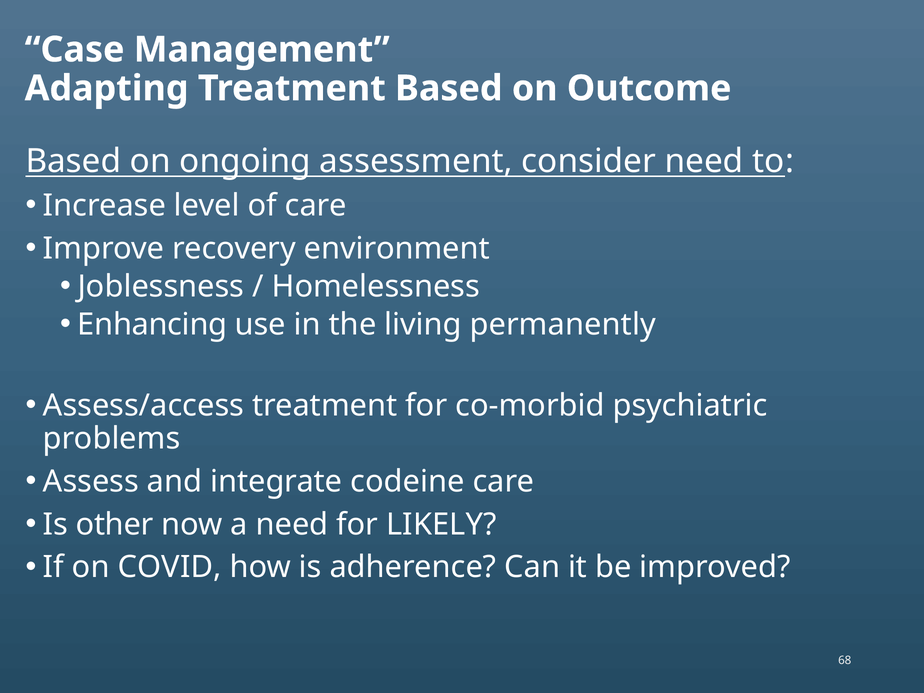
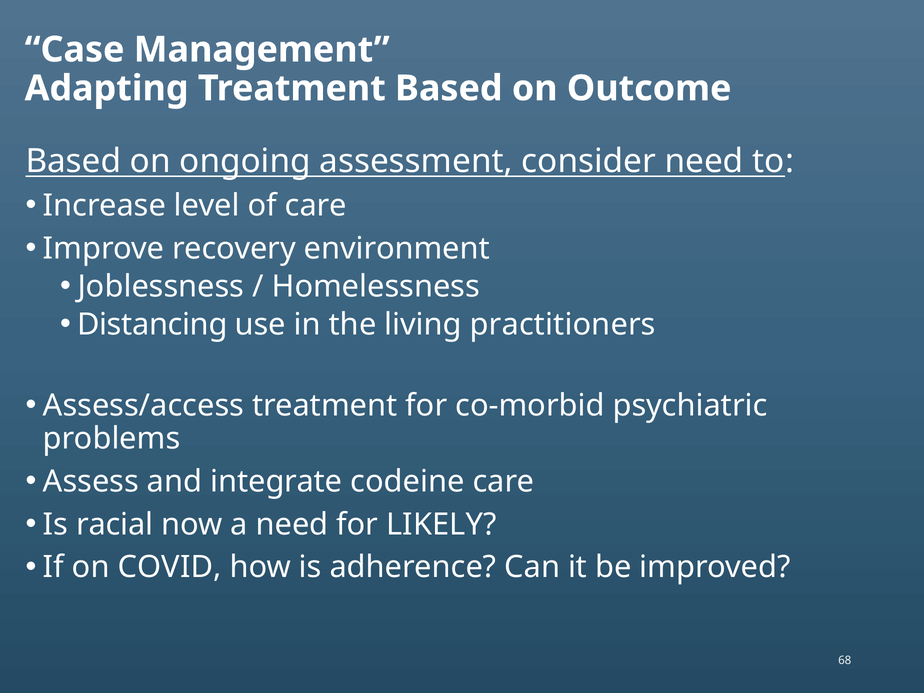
Enhancing: Enhancing -> Distancing
permanently: permanently -> practitioners
other: other -> racial
